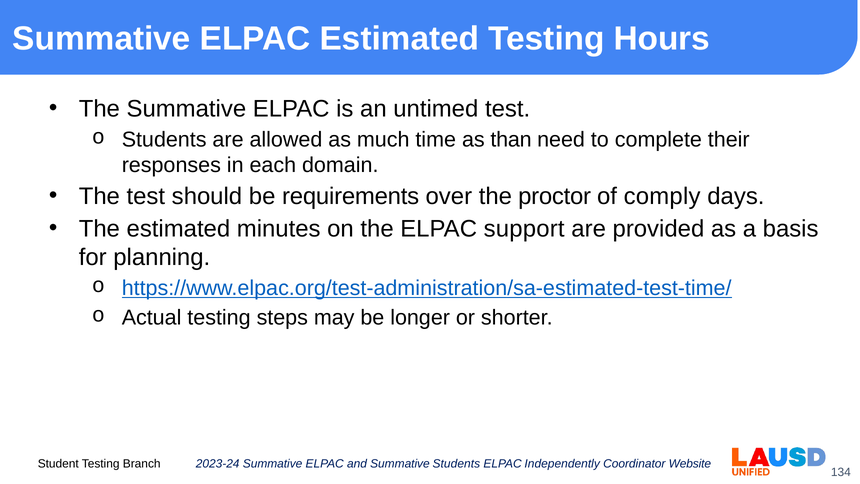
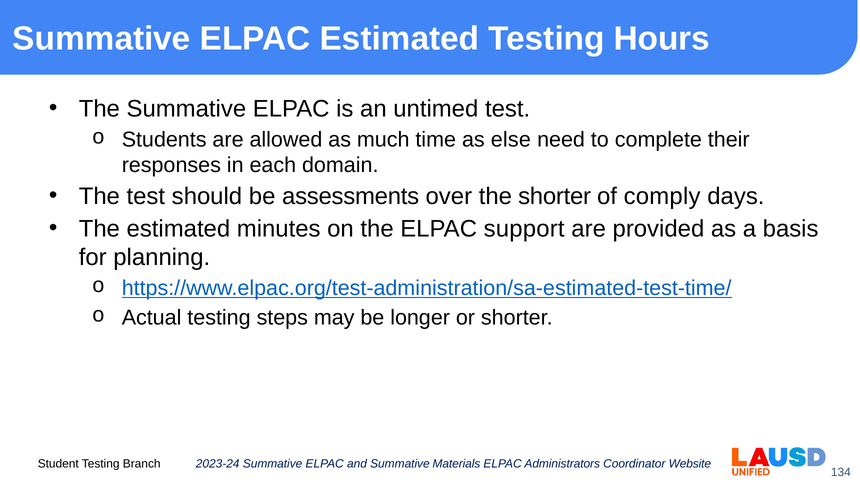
than: than -> else
requirements: requirements -> assessments
the proctor: proctor -> shorter
Summative Students: Students -> Materials
Independently: Independently -> Administrators
